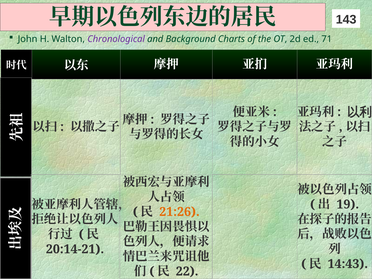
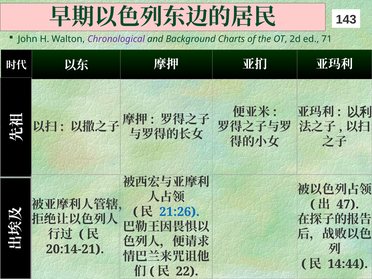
19: 19 -> 47
21:26 colour: orange -> blue
14:43: 14:43 -> 14:44
